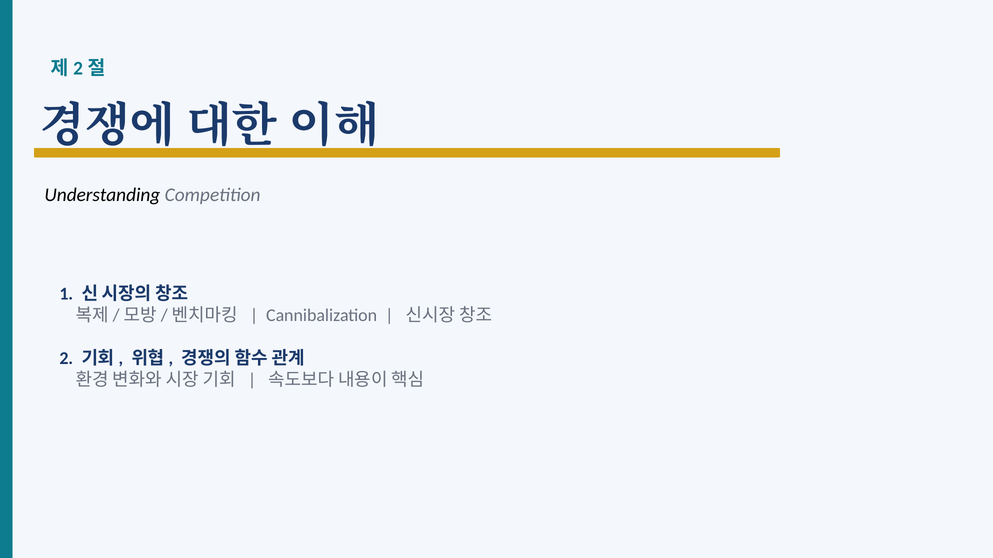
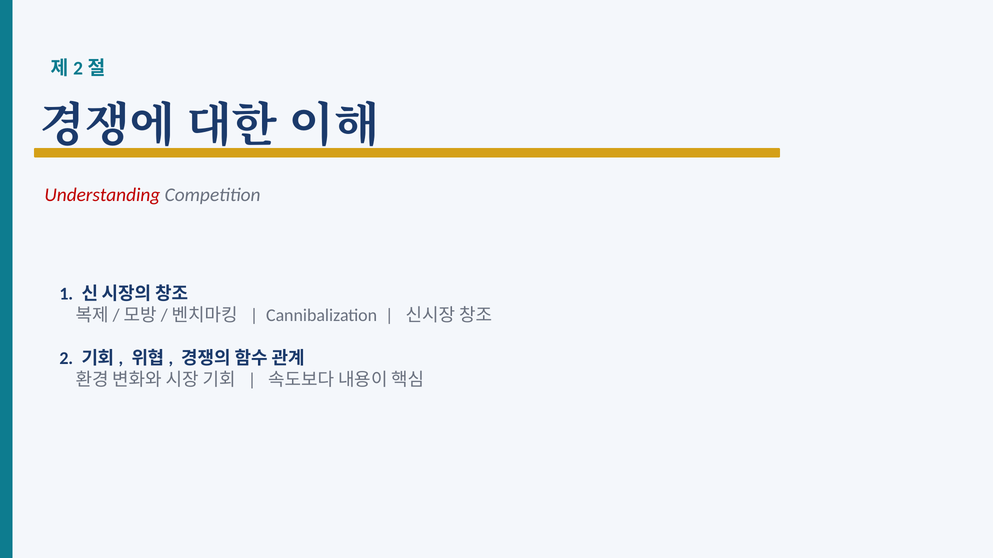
Understanding colour: black -> red
